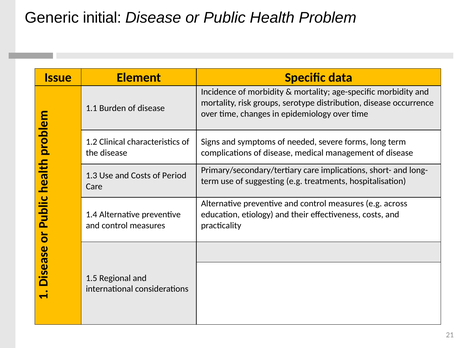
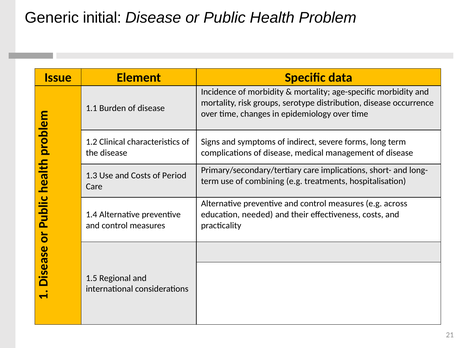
needed: needed -> indirect
suggesting: suggesting -> combining
etiology: etiology -> needed
